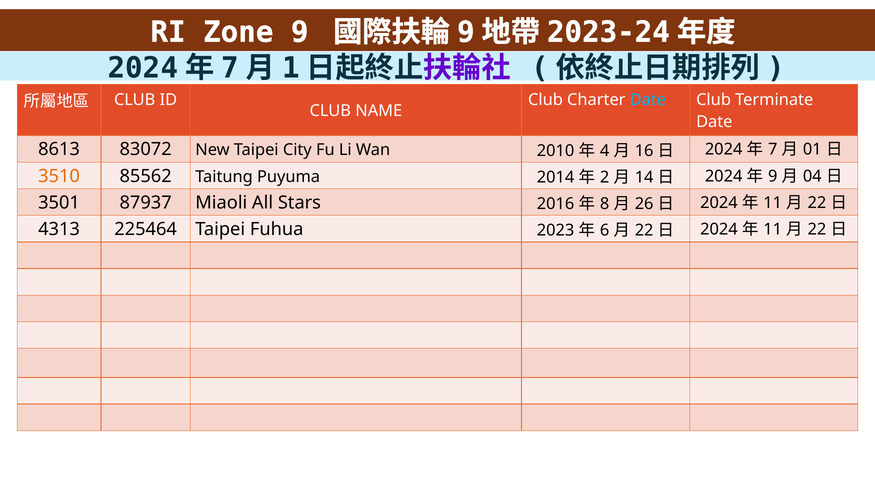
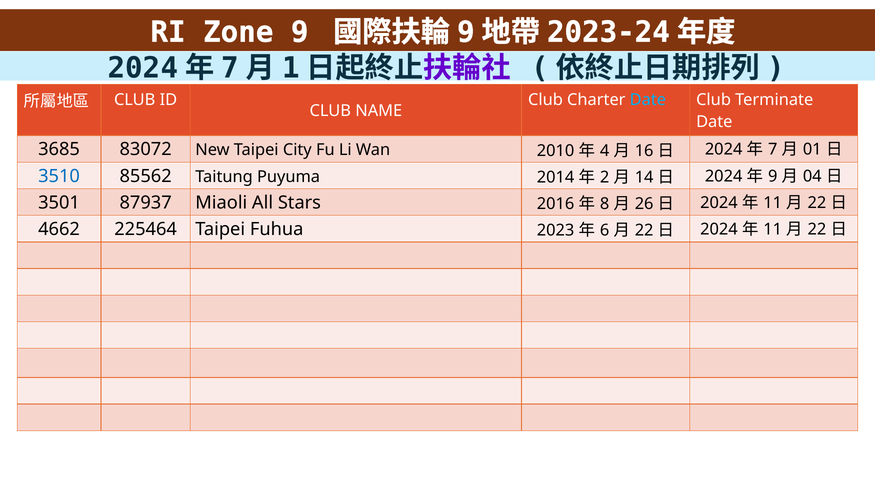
8613: 8613 -> 3685
3510 colour: orange -> blue
4313: 4313 -> 4662
